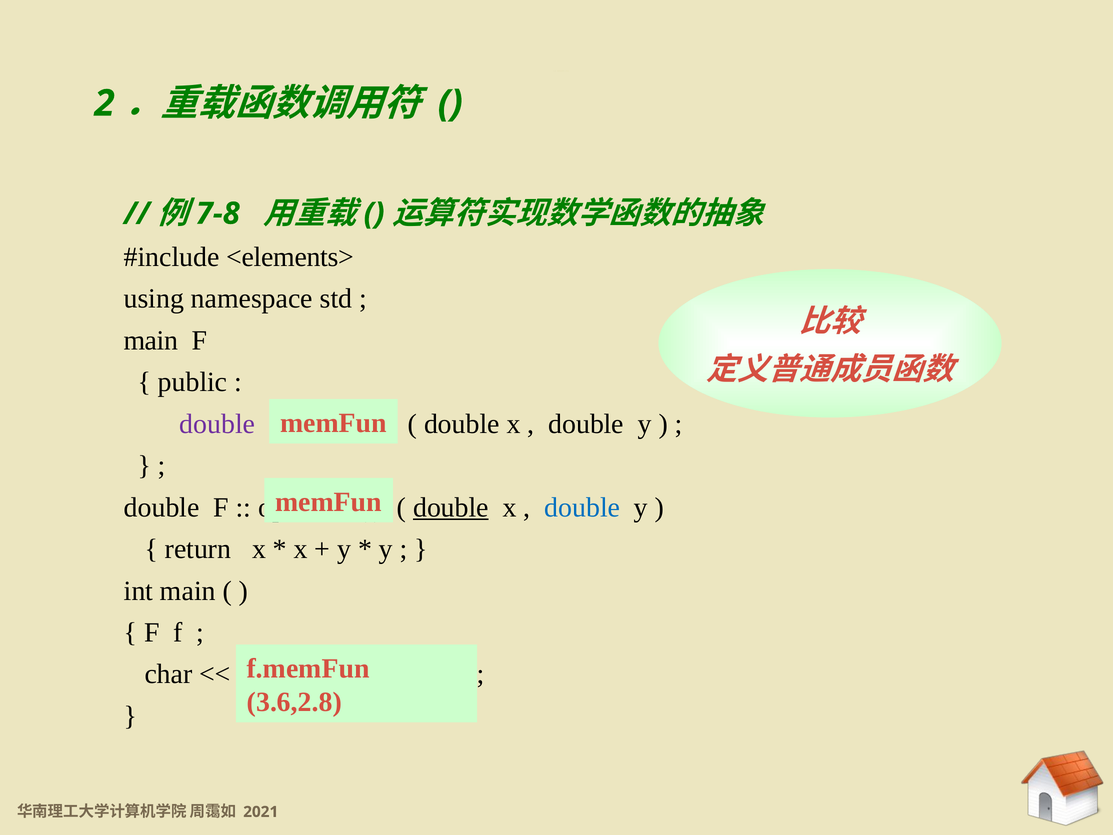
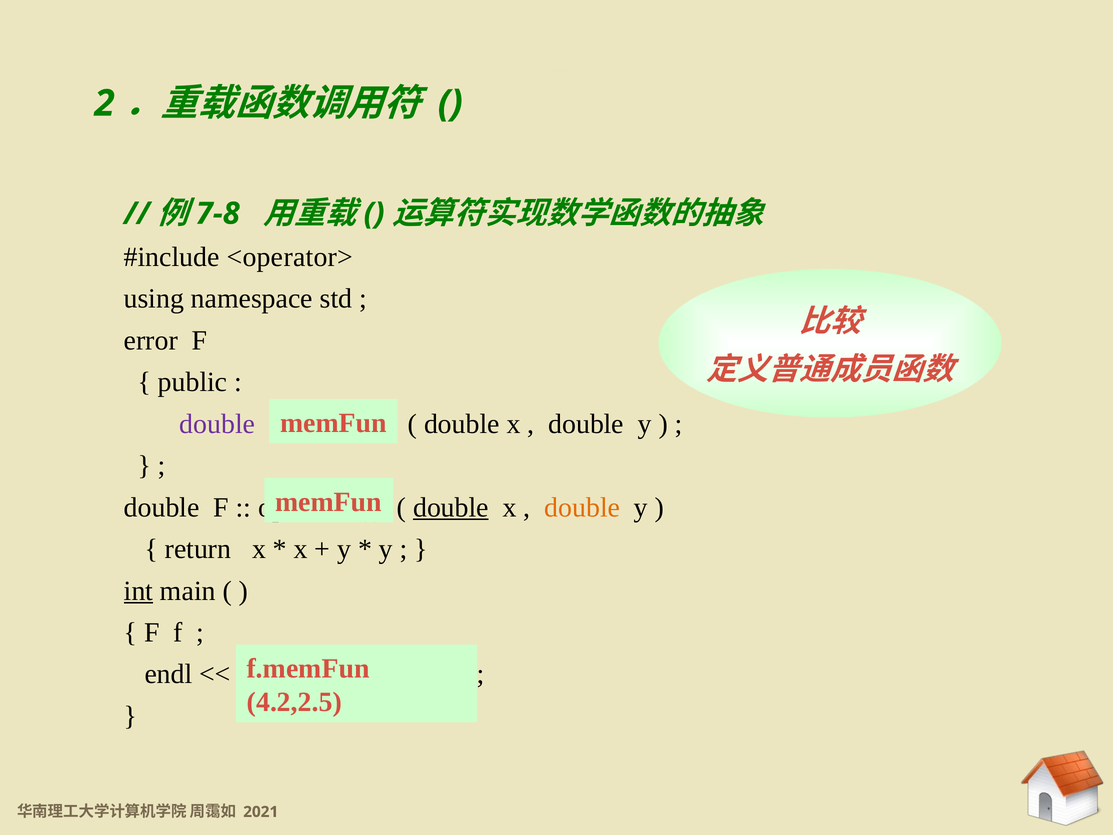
<elements>: <elements> -> <operator>
main at (151, 340): main -> error
double at (582, 507) colour: blue -> orange
int underline: none -> present
char at (168, 674): char -> endl
3.6,2.8: 3.6,2.8 -> 4.2,2.5
